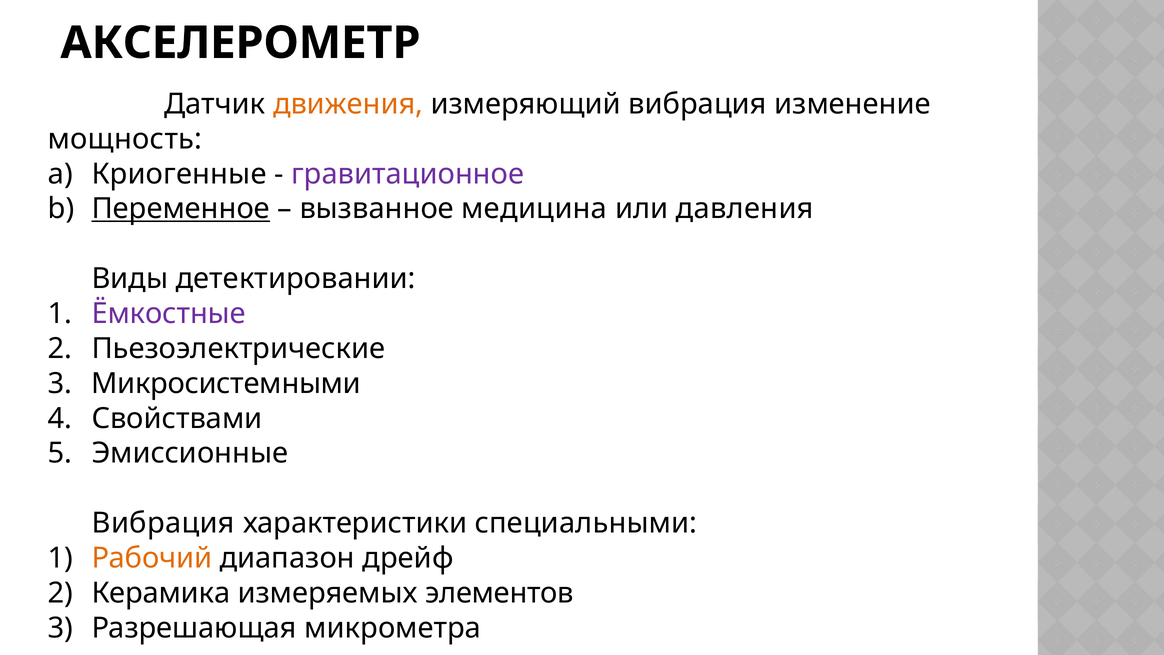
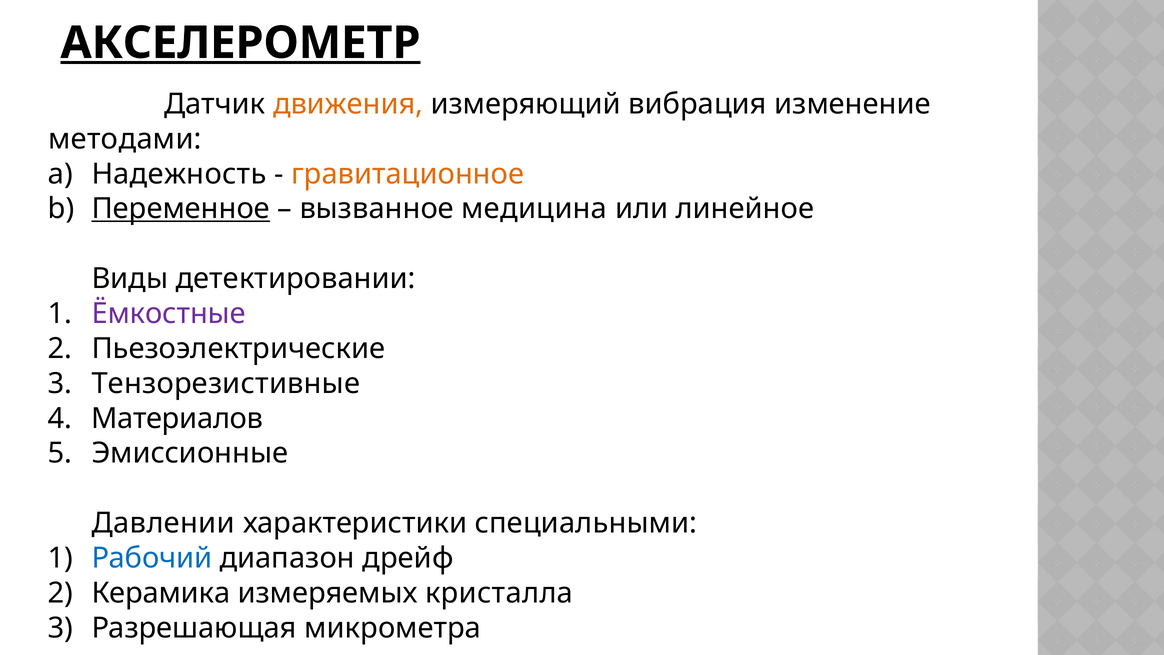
АКСЕЛЕРОМЕТР underline: none -> present
мощность: мощность -> методами
Криогенные: Криогенные -> Надежность
гравитационное colour: purple -> orange
давления: давления -> линейное
Микросистемными: Микросистемными -> Тензорезистивные
Свойствами: Свойствами -> Материалов
Вибрация at (163, 523): Вибрация -> Давлении
Рабочий colour: orange -> blue
элементов: элементов -> кристалла
